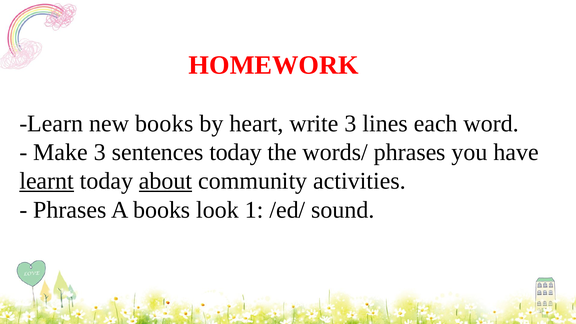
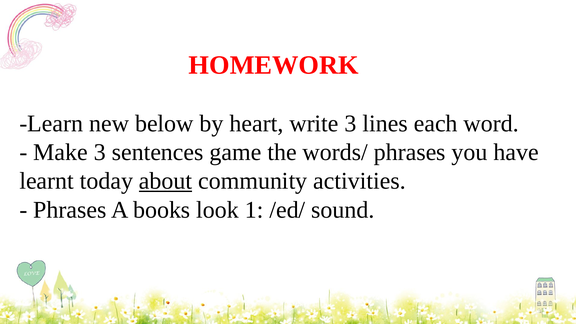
new books: books -> below
sentences today: today -> game
learnt underline: present -> none
